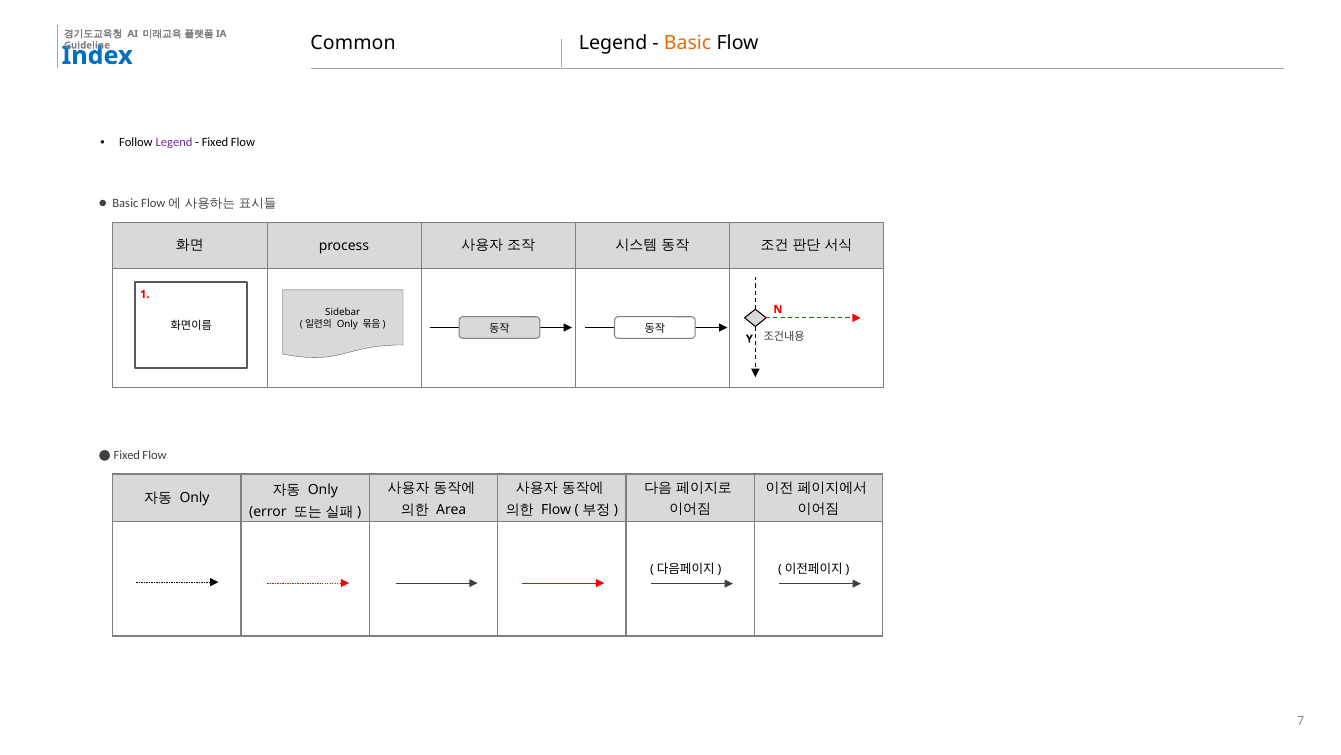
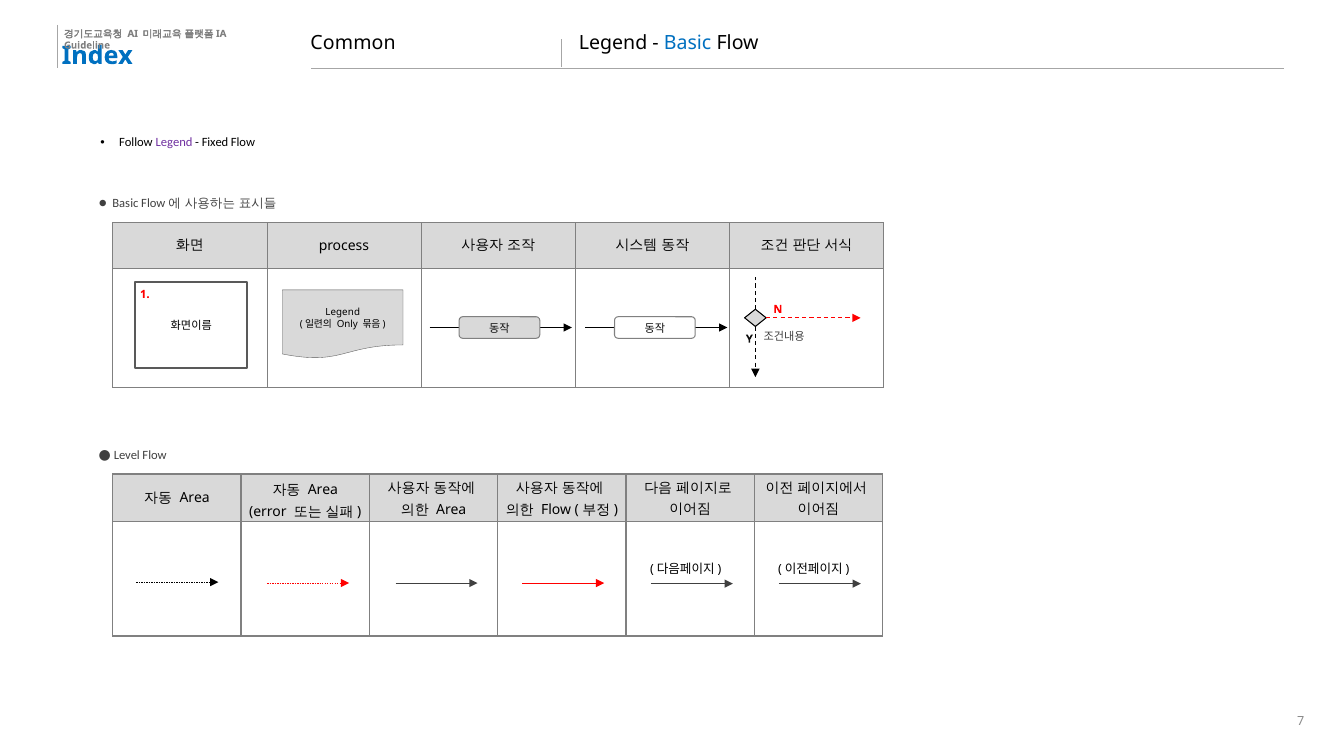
Basic at (688, 43) colour: orange -> blue
Sidebar at (343, 312): Sidebar -> Legend
Fixed at (127, 454): Fixed -> Level
Only at (323, 489): Only -> Area
Only at (195, 498): Only -> Area
